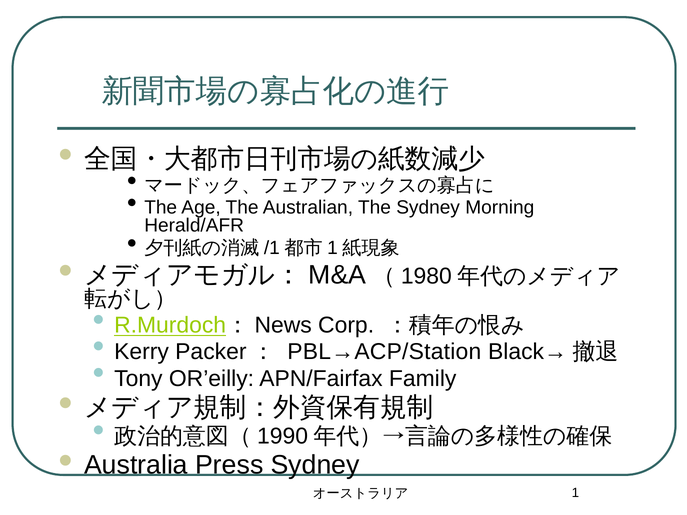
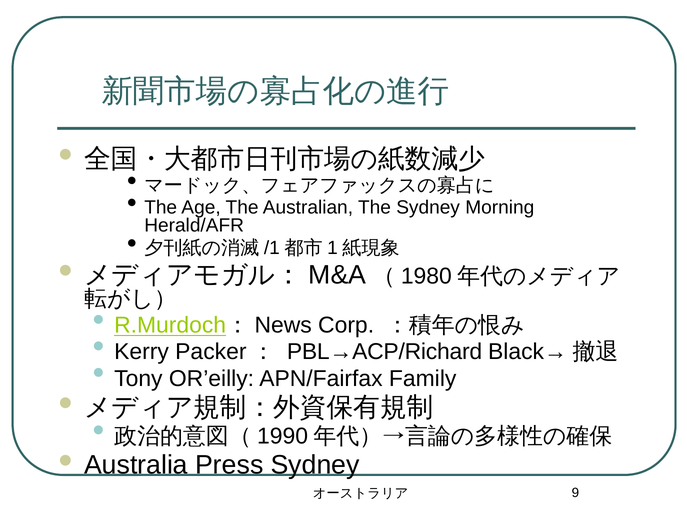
PBL→ACP/Station: PBL→ACP/Station -> PBL→ACP/Richard
1: 1 -> 9
